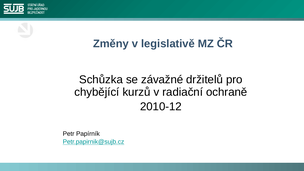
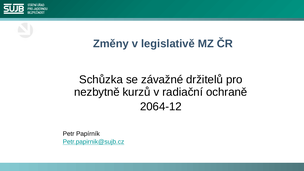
chybějící: chybějící -> nezbytně
2010-12: 2010-12 -> 2064-12
